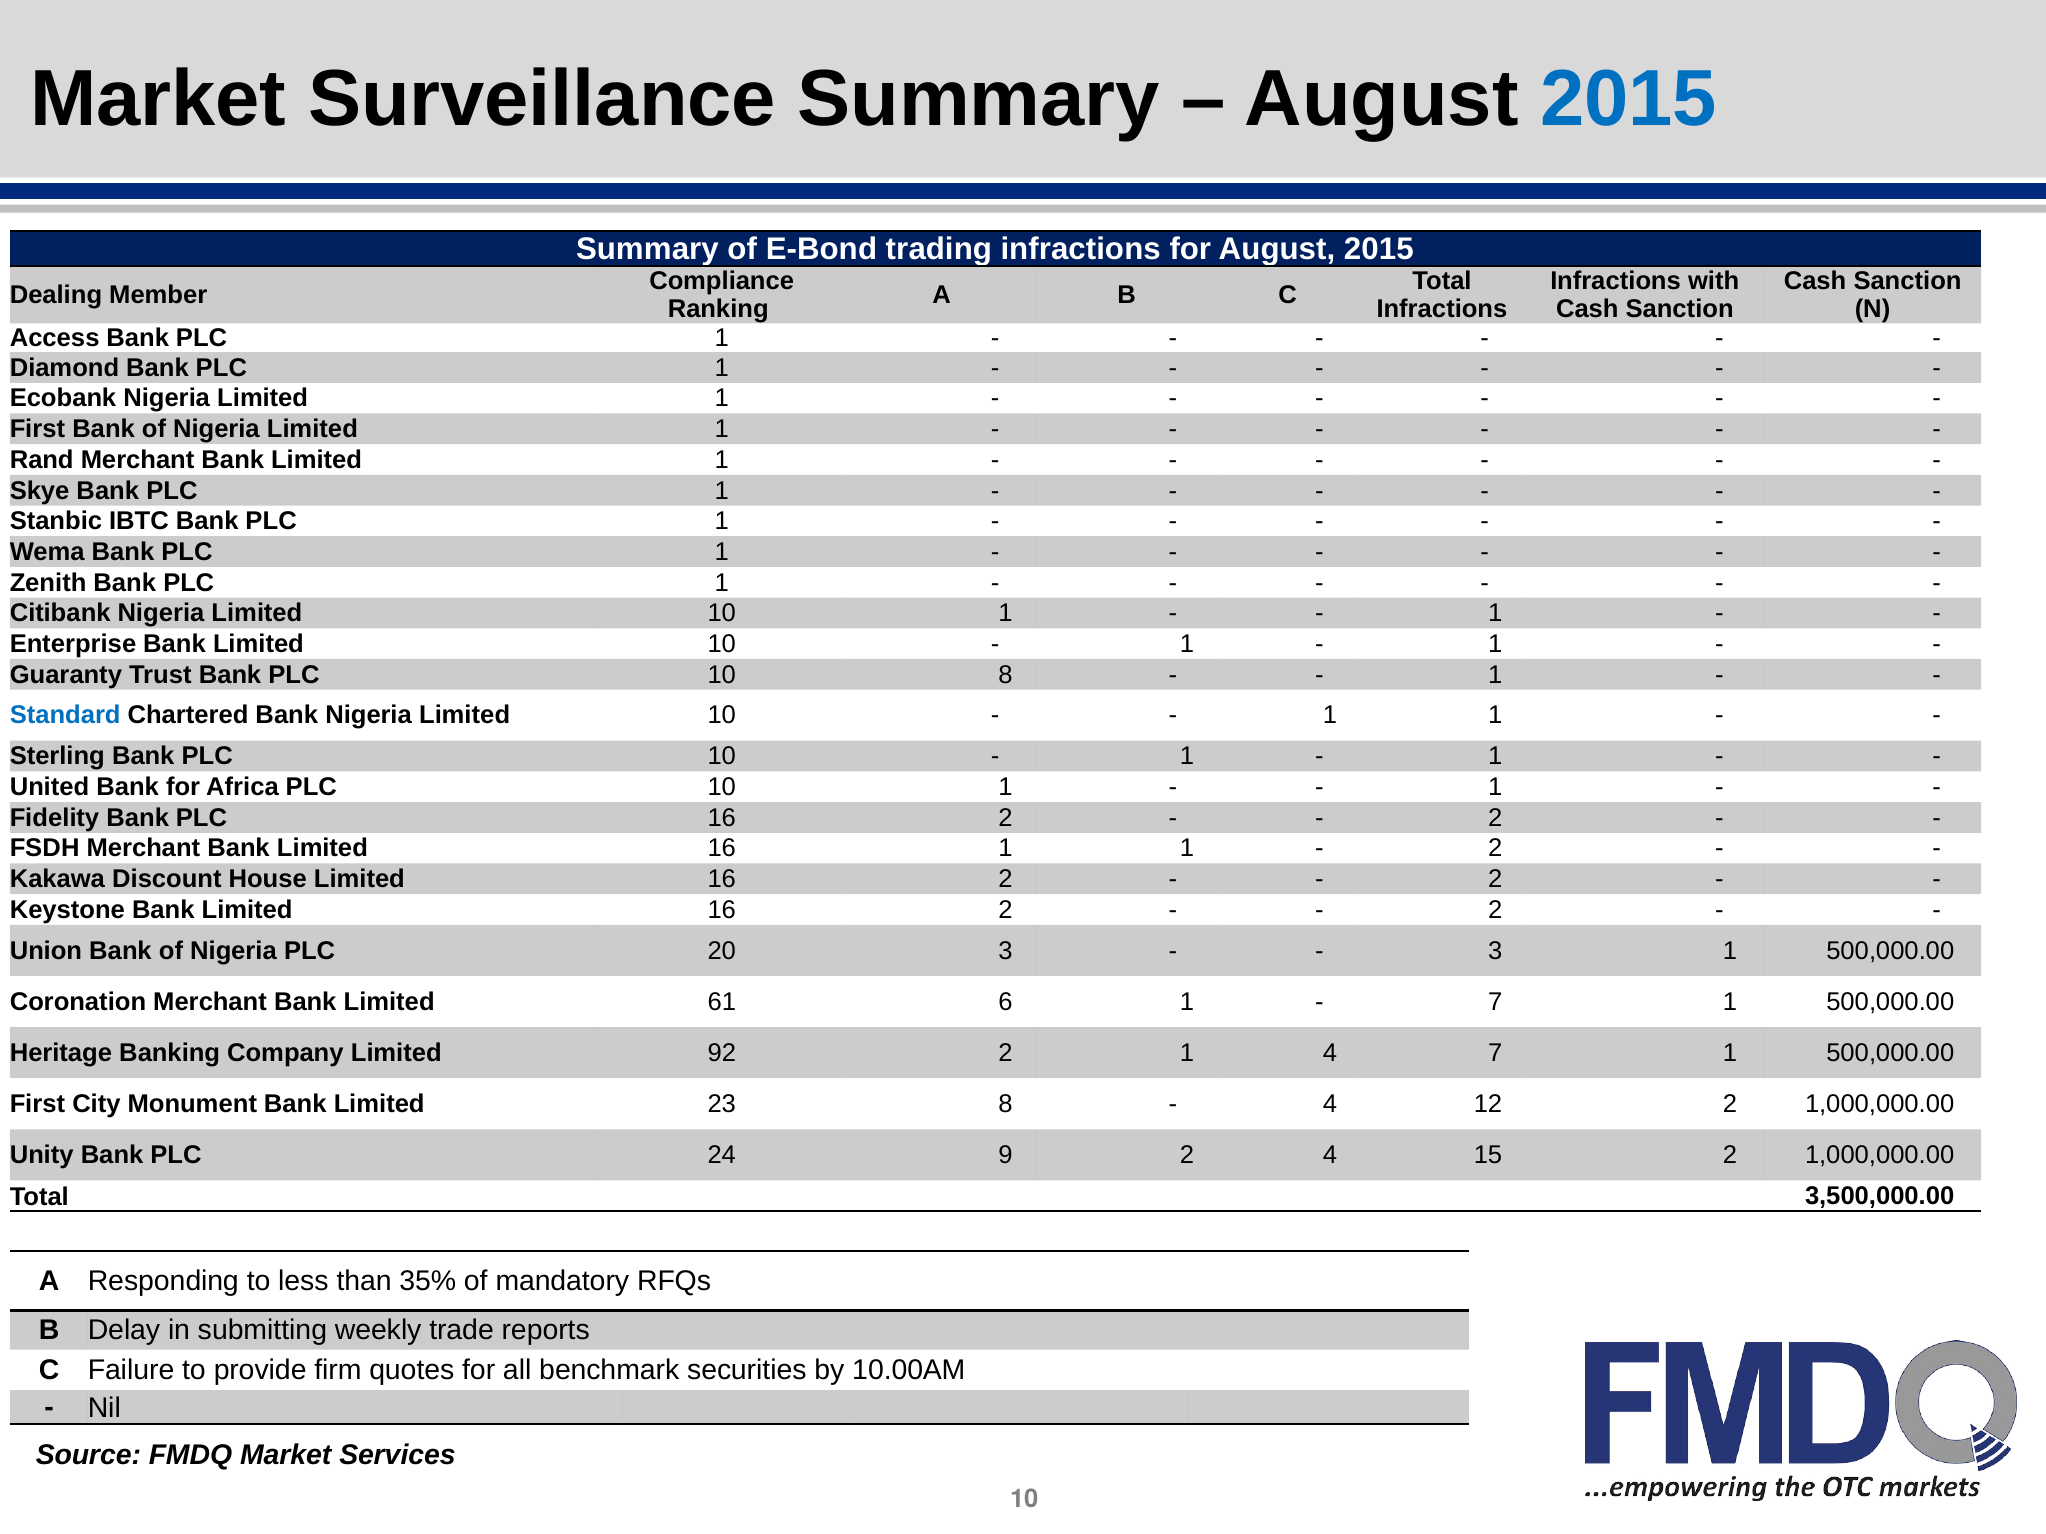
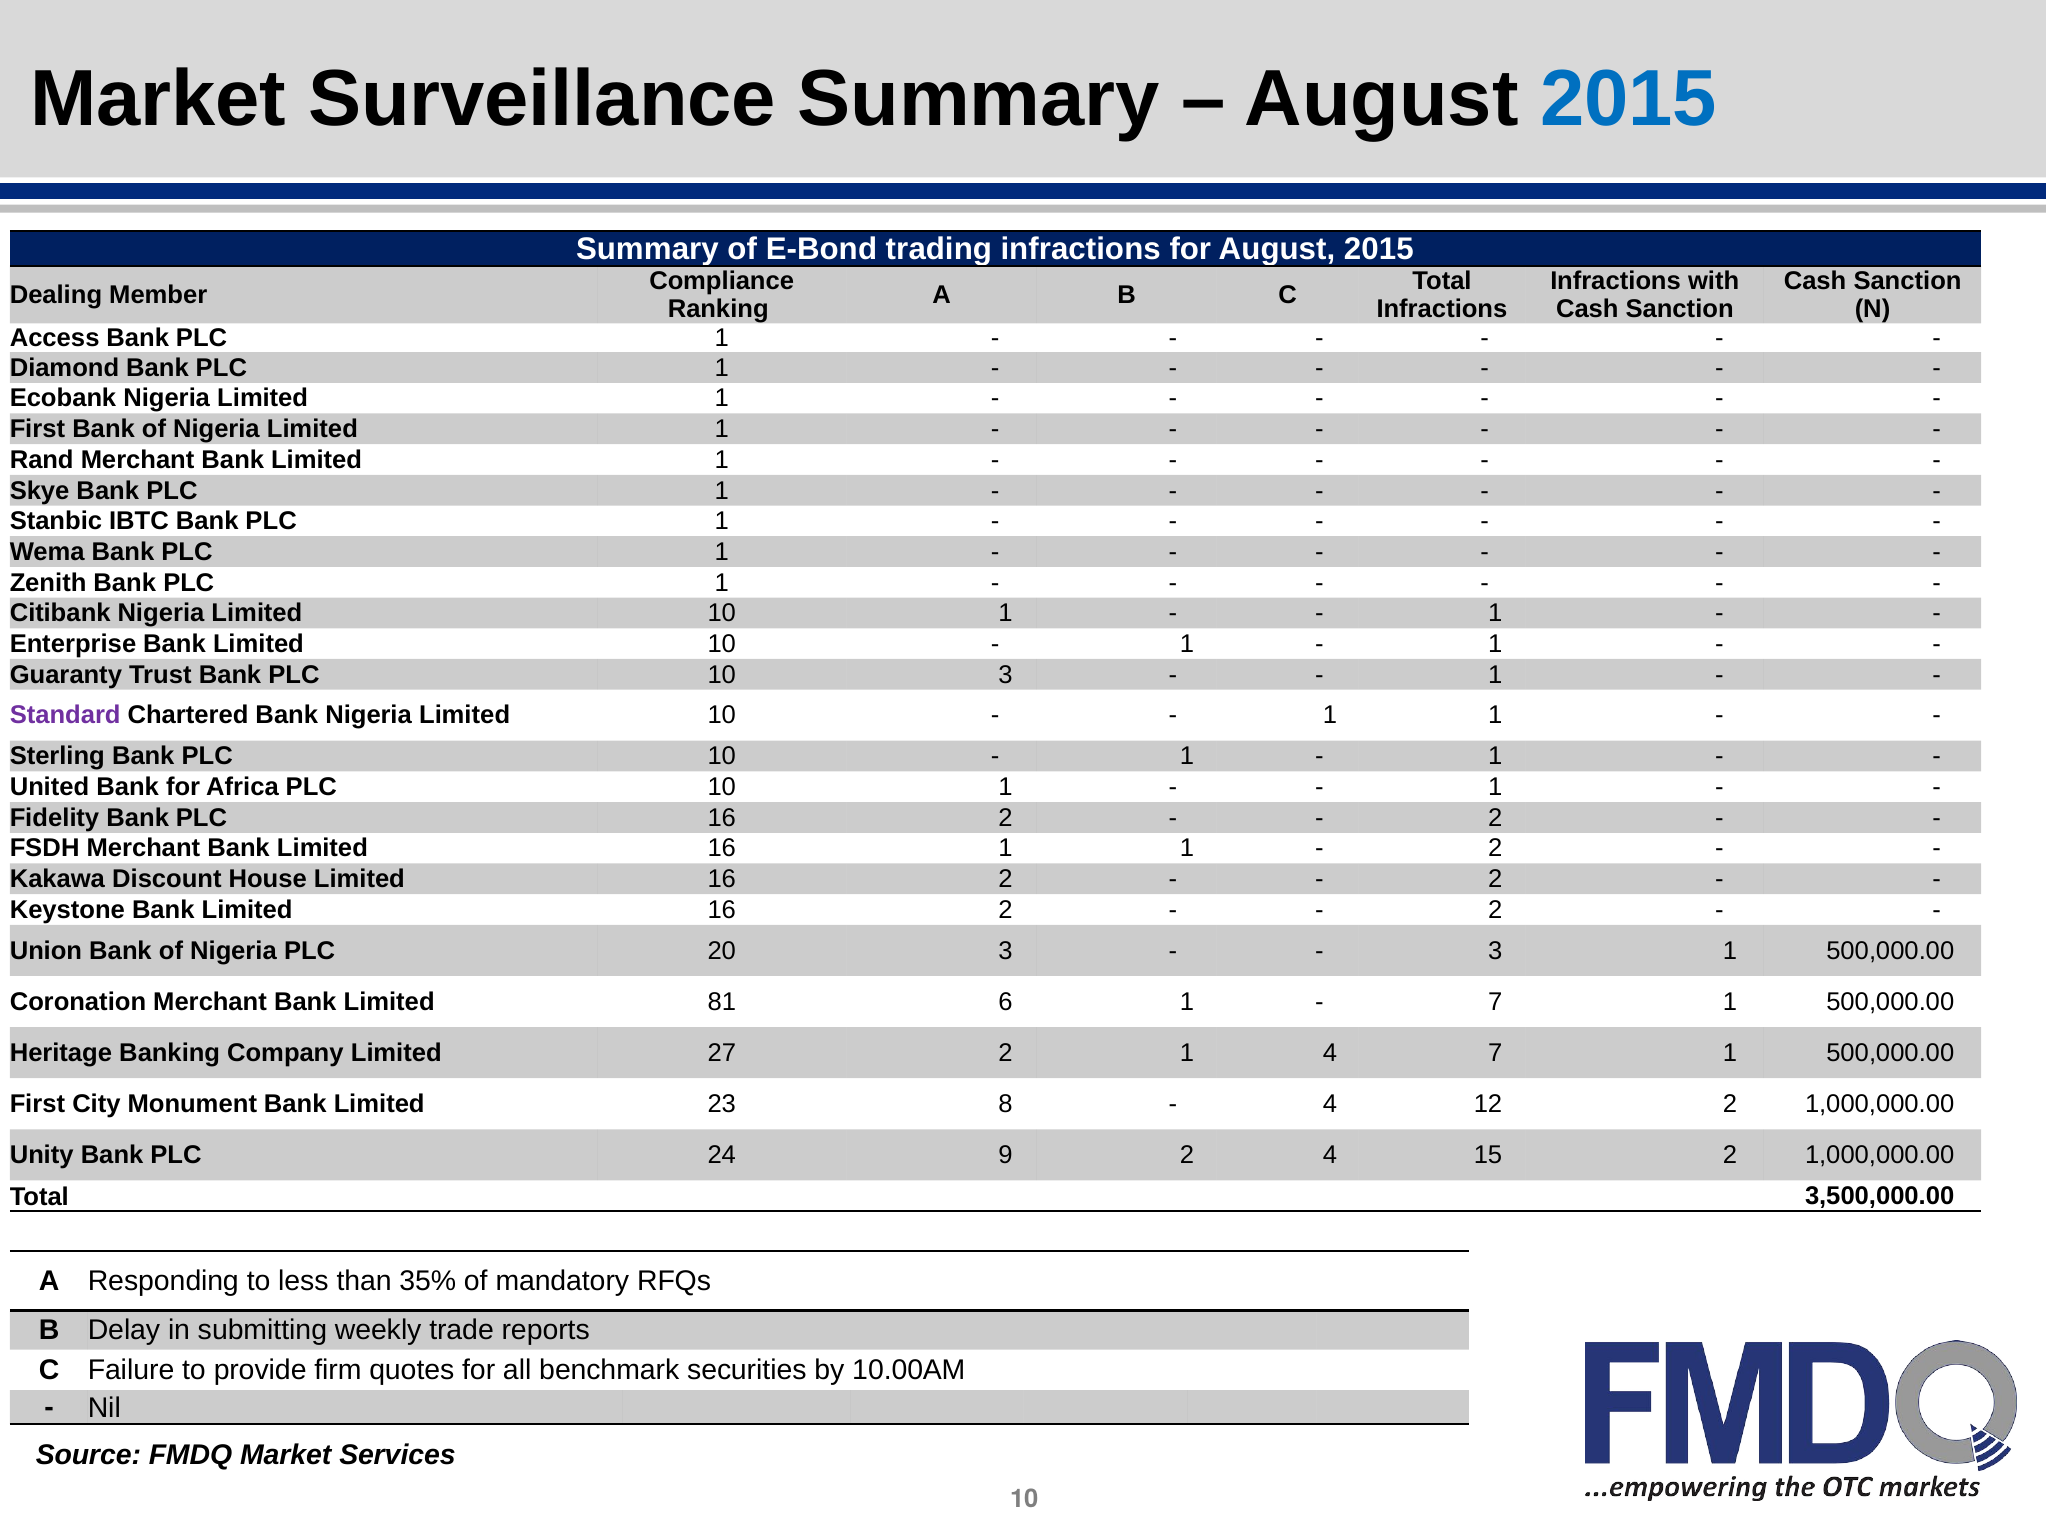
10 8: 8 -> 3
Standard colour: blue -> purple
61: 61 -> 81
92: 92 -> 27
